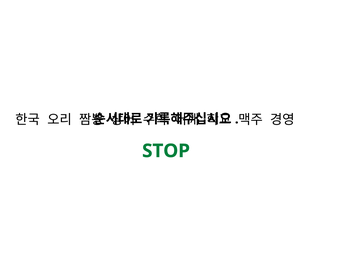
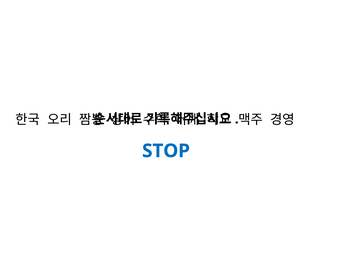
STOP colour: green -> blue
